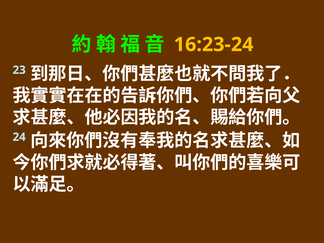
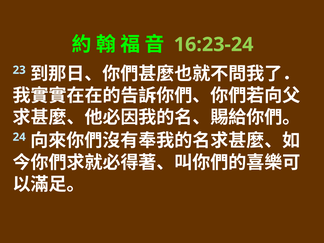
16:23-24 colour: yellow -> light green
